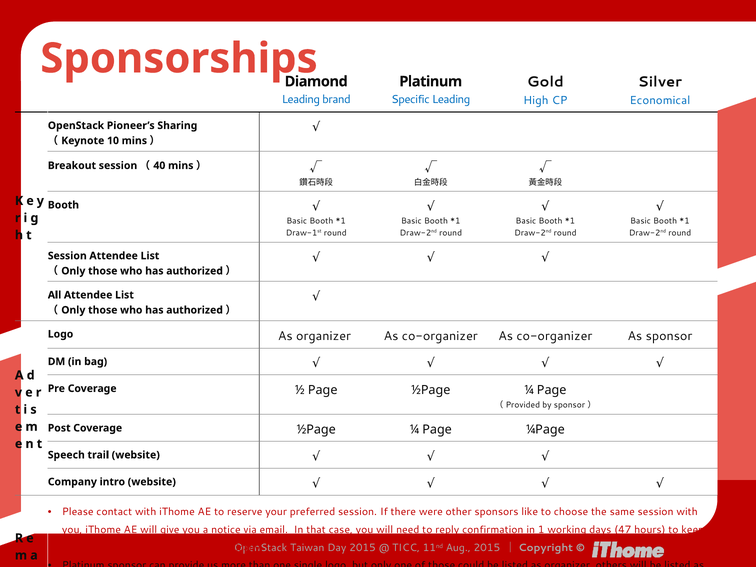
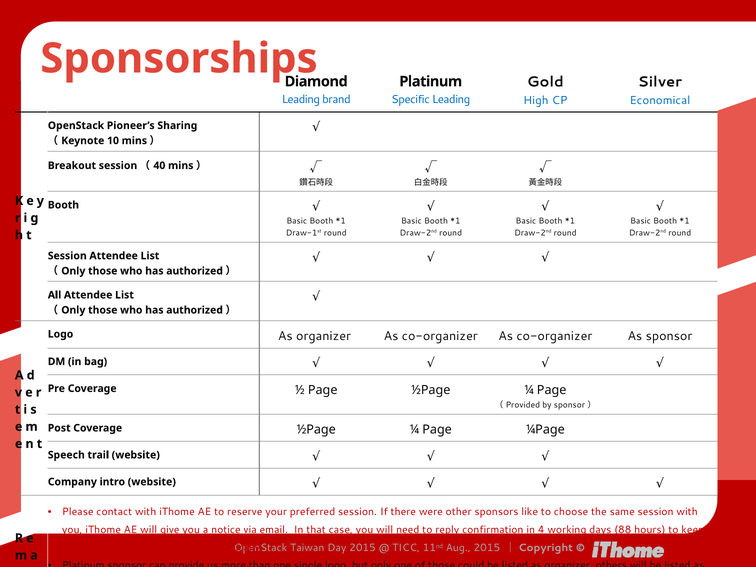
1: 1 -> 4
47: 47 -> 88
